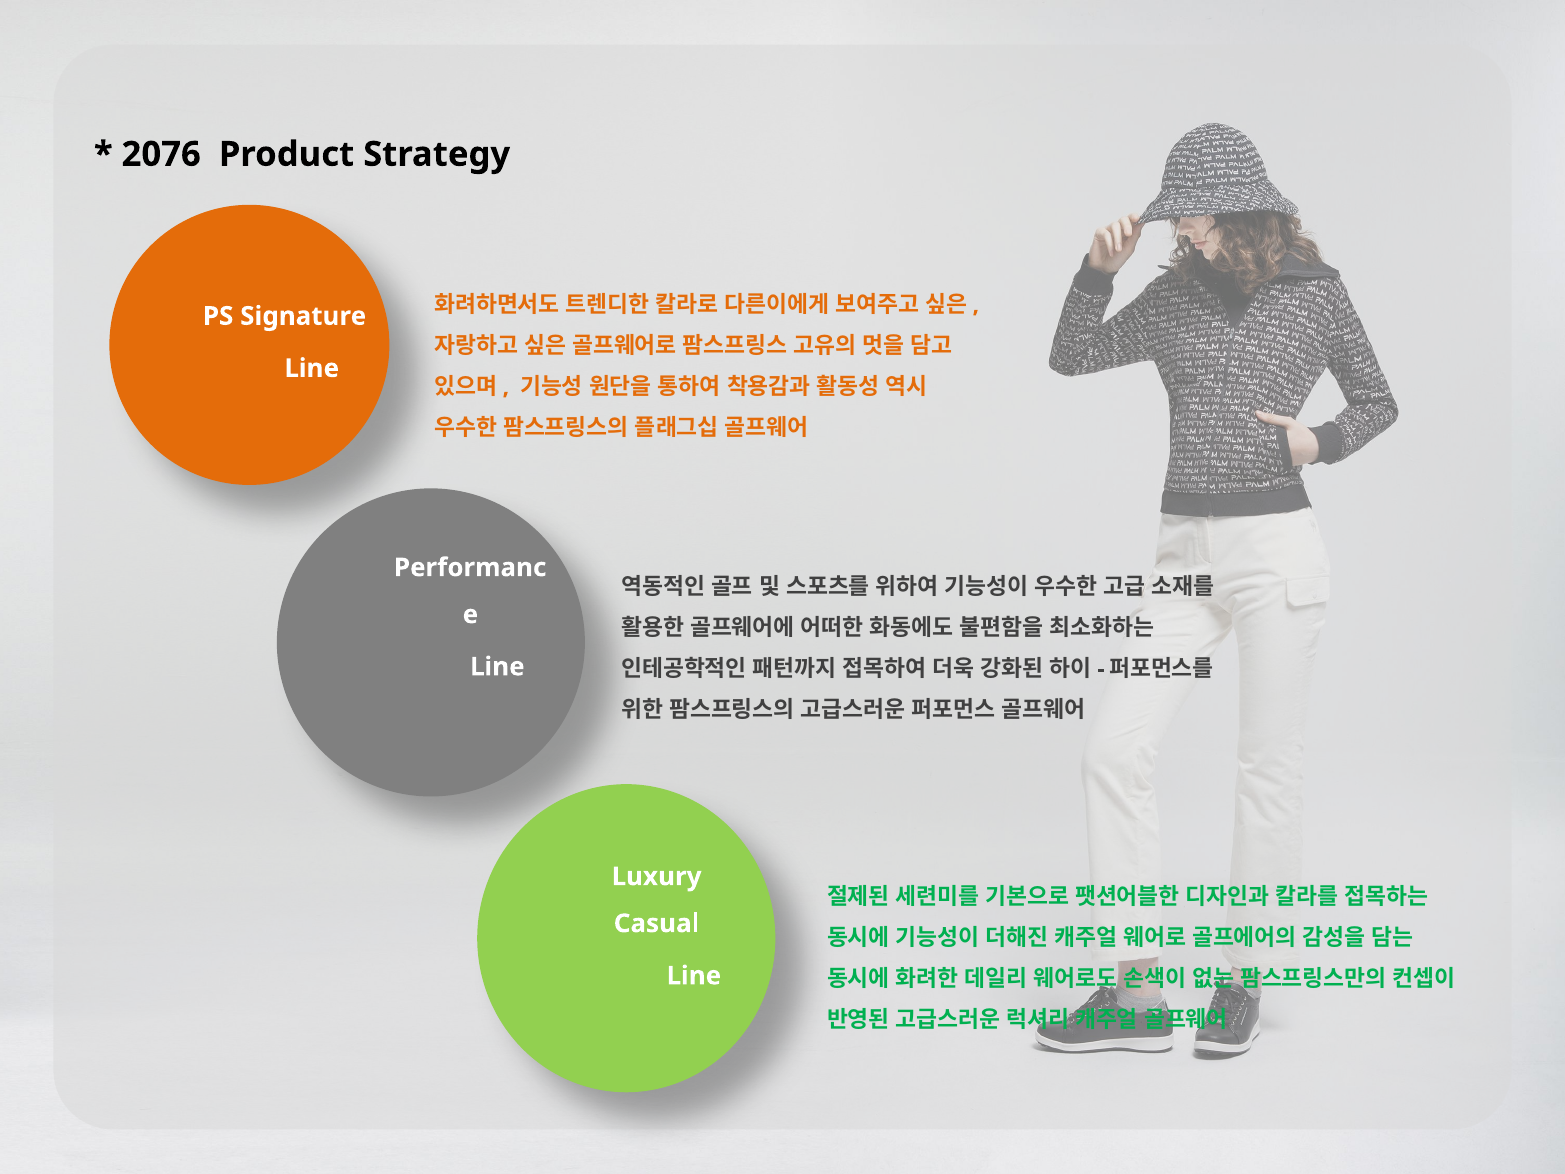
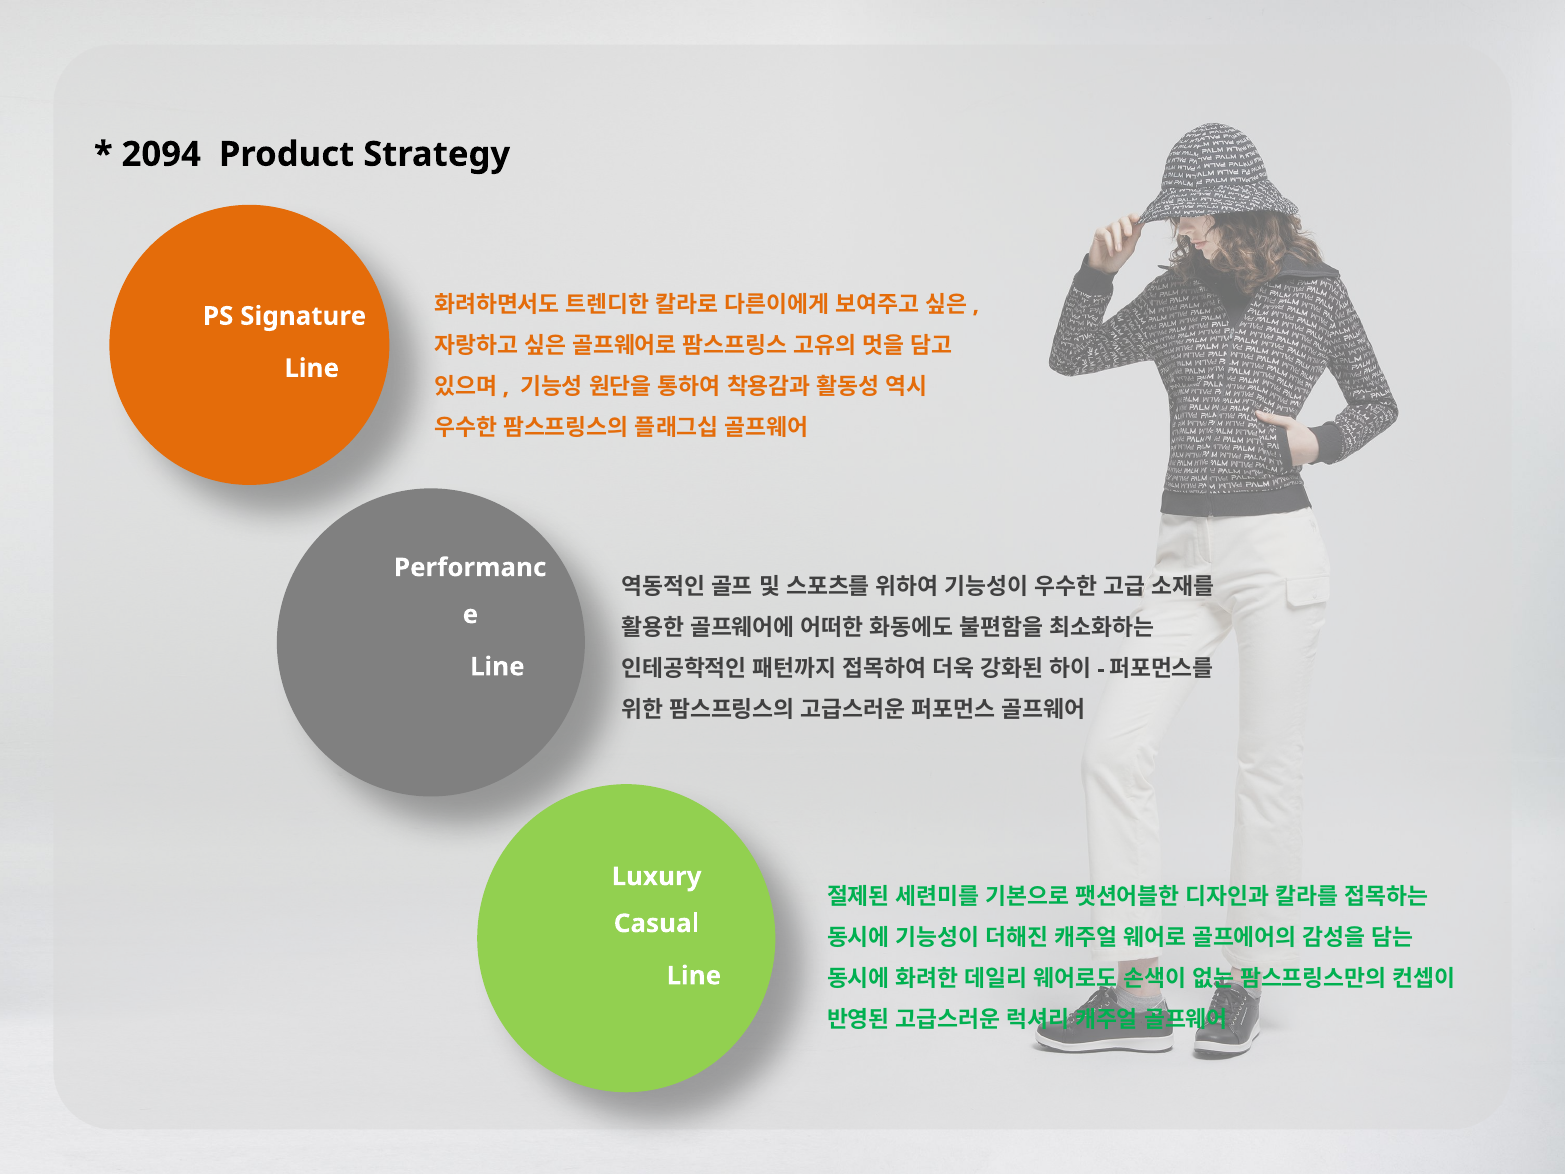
2076: 2076 -> 2094
